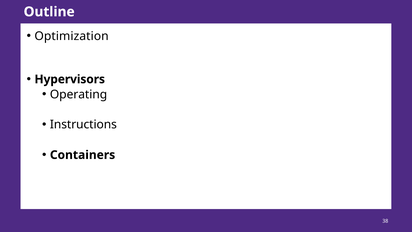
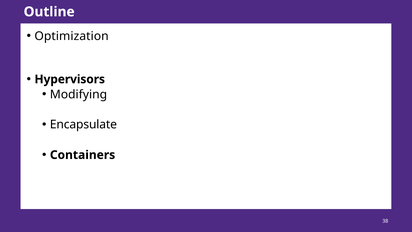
Operating: Operating -> Modifying
Instructions: Instructions -> Encapsulate
